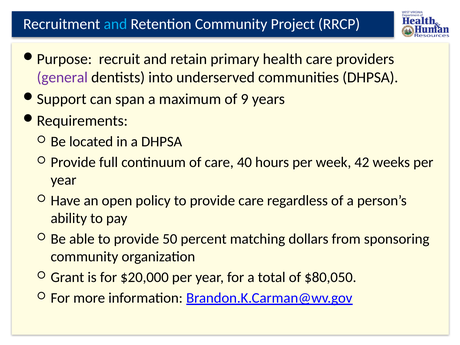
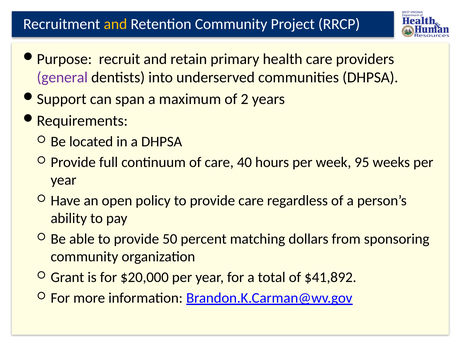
and at (115, 24) colour: light blue -> yellow
9: 9 -> 2
42: 42 -> 95
$80,050: $80,050 -> $41,892
